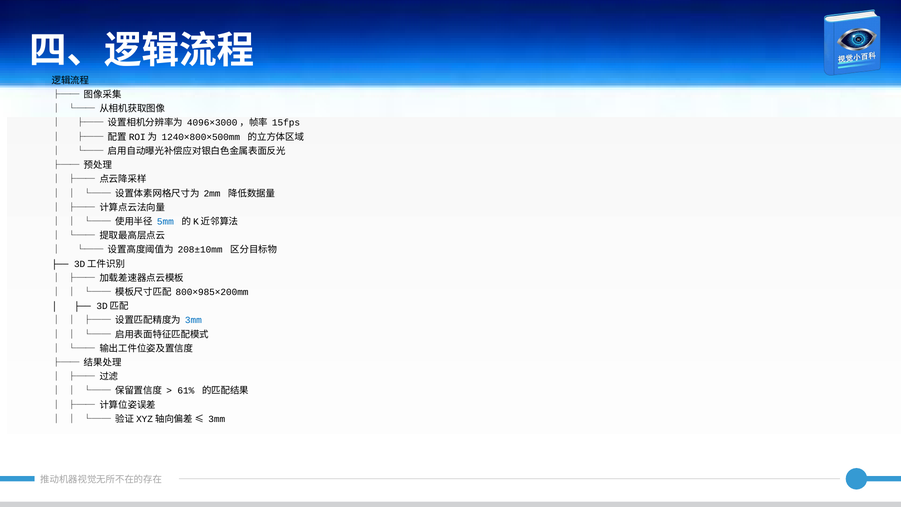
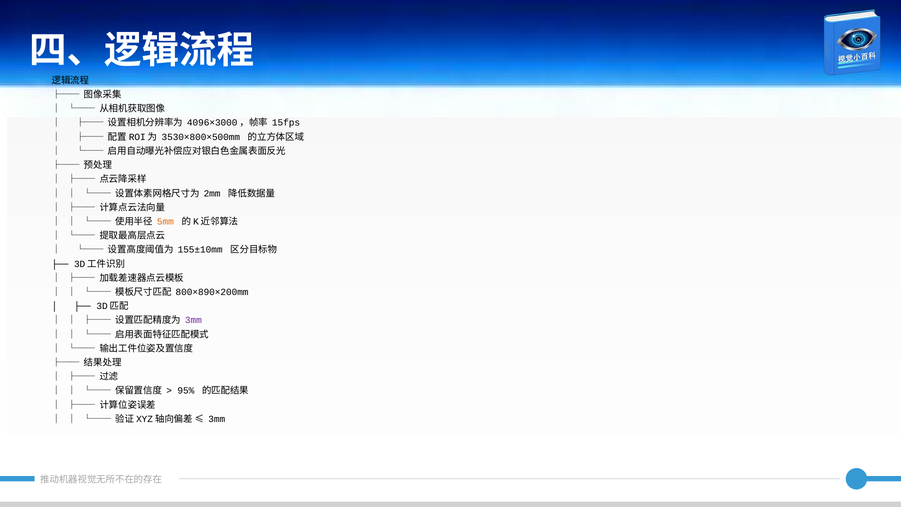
1240×800×500mm: 1240×800×500mm -> 3530×800×500mm
5mm colour: blue -> orange
208±10mm: 208±10mm -> 155±10mm
800×985×200mm: 800×985×200mm -> 800×890×200mm
3mm at (193, 320) colour: blue -> purple
61%: 61% -> 95%
